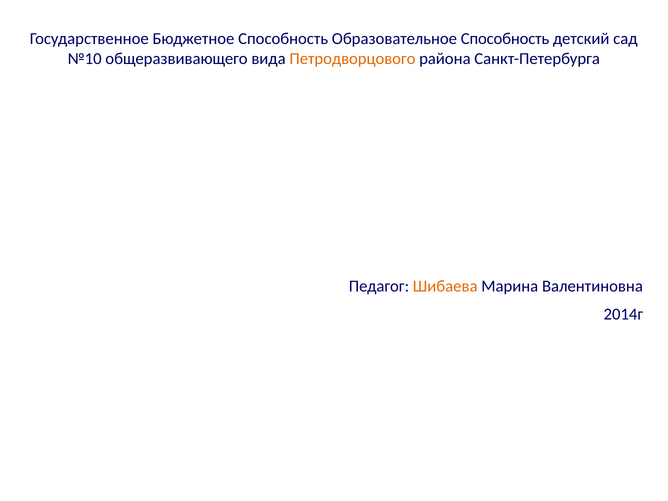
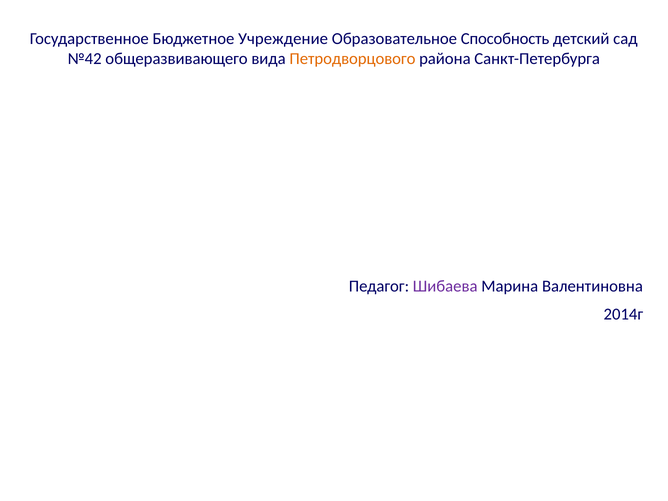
Бюджетное Способность: Способность -> Учреждение
№10: №10 -> №42
Шибаева colour: orange -> purple
